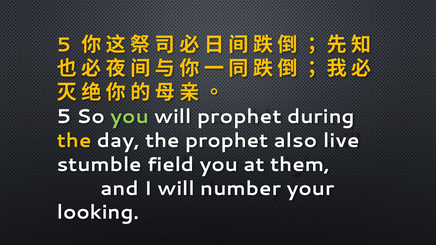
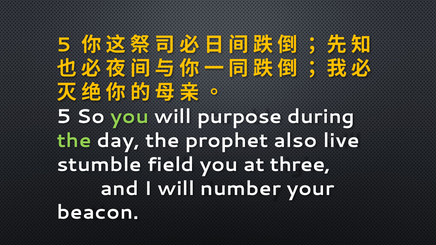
will prophet: prophet -> purpose
the at (74, 141) colour: yellow -> light green
them: them -> three
looking: looking -> beacon
